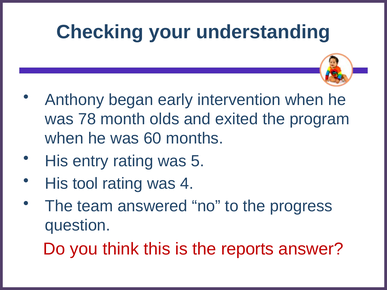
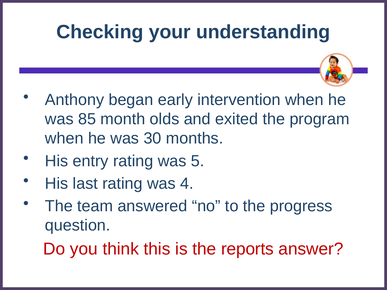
78: 78 -> 85
60: 60 -> 30
tool: tool -> last
